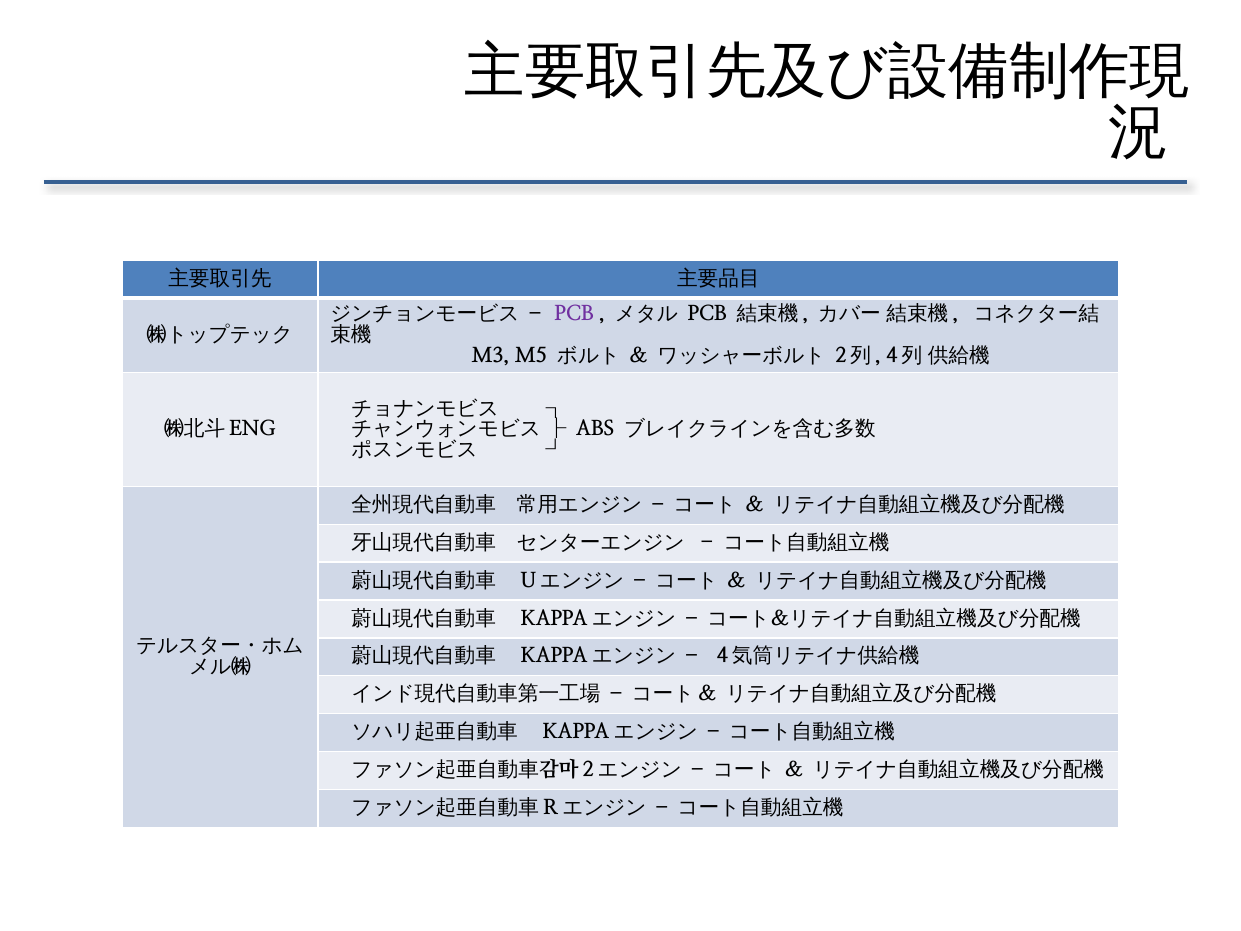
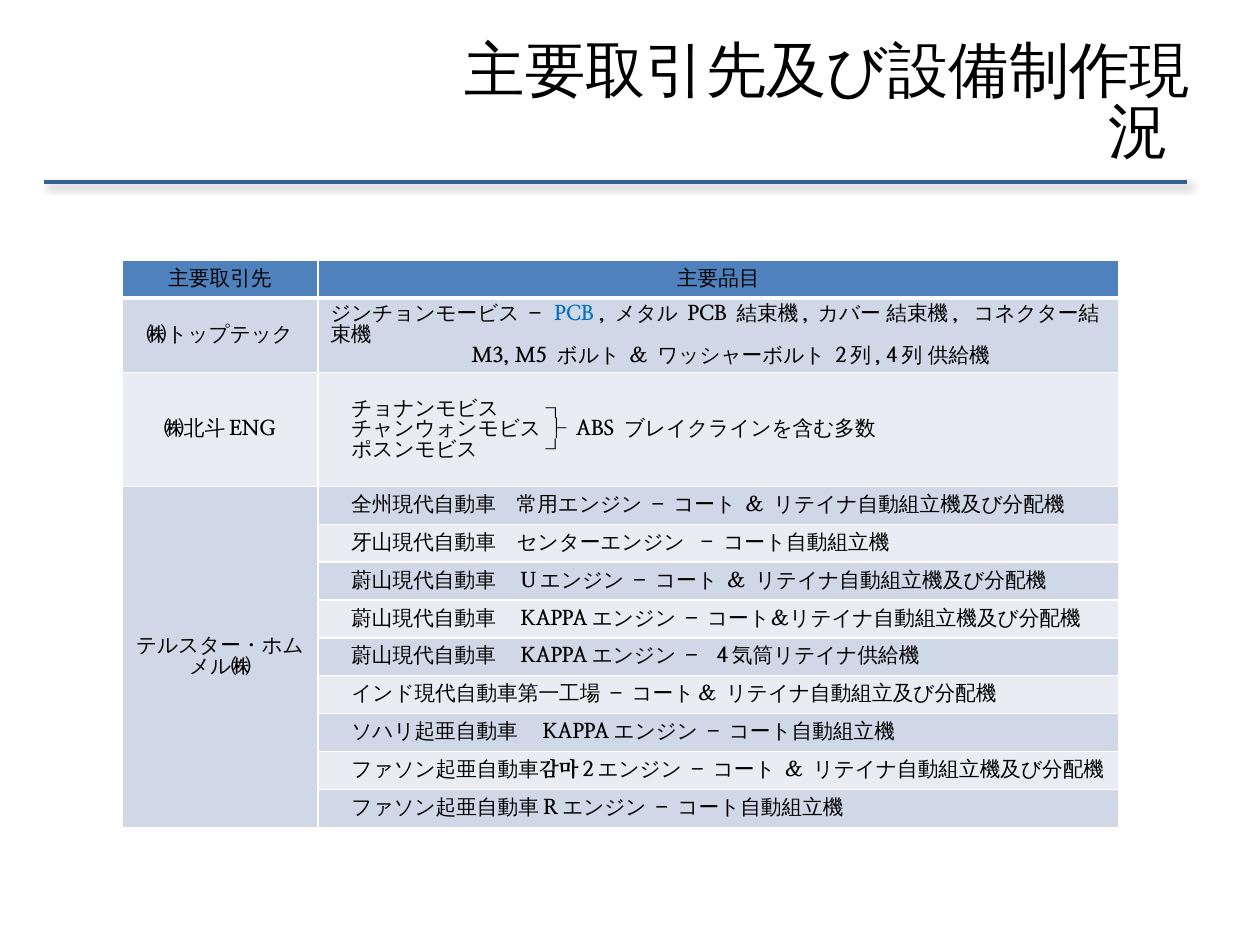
PCB at (574, 314) colour: purple -> blue
